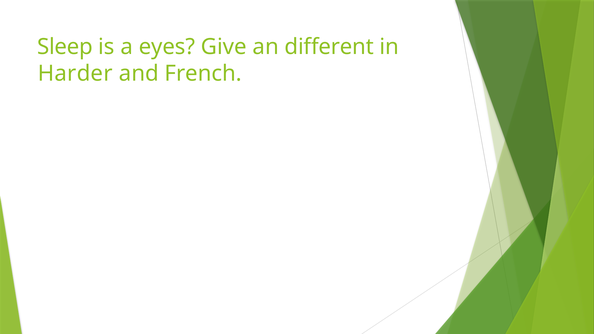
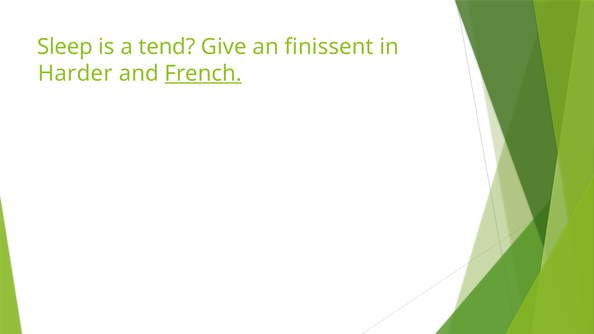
eyes: eyes -> tend
different: different -> finissent
French underline: none -> present
